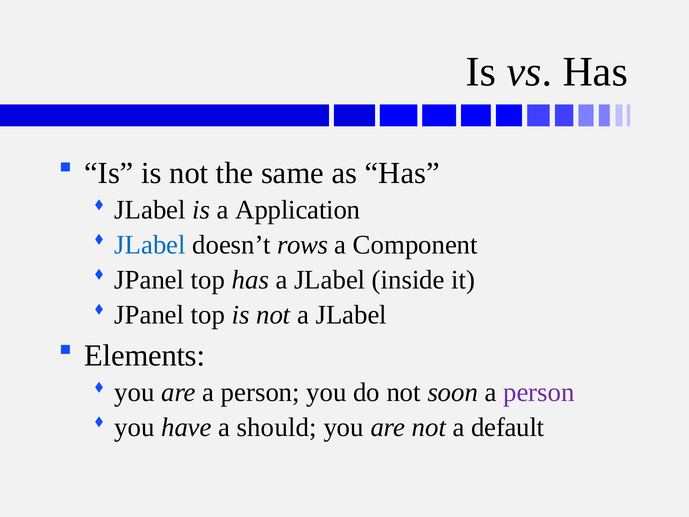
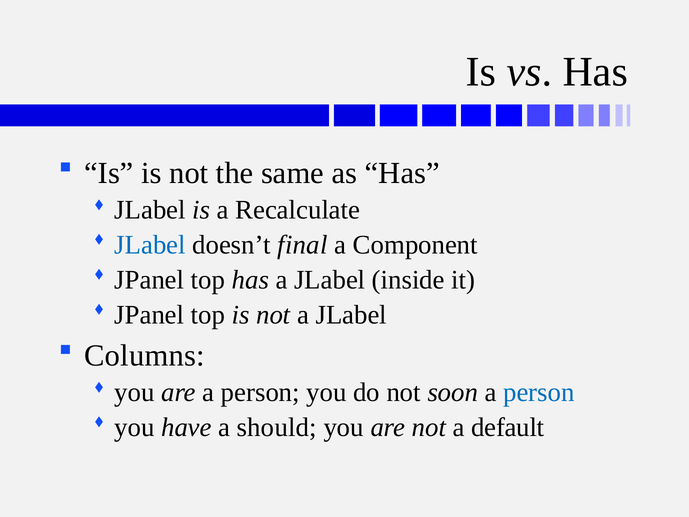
Application: Application -> Recalculate
rows: rows -> final
Elements: Elements -> Columns
person at (539, 392) colour: purple -> blue
